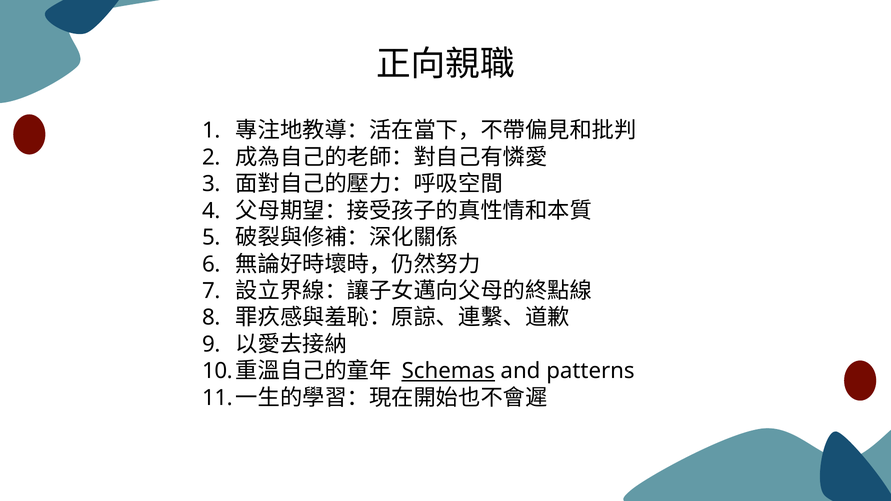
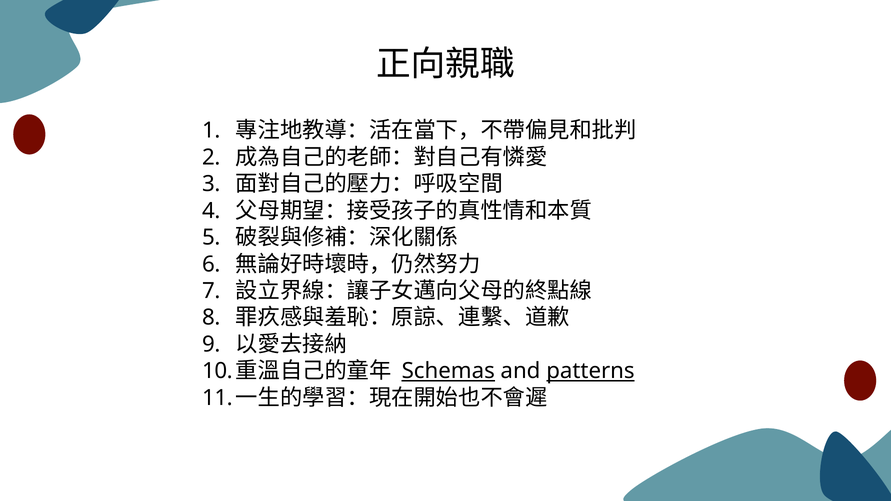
patterns underline: none -> present
